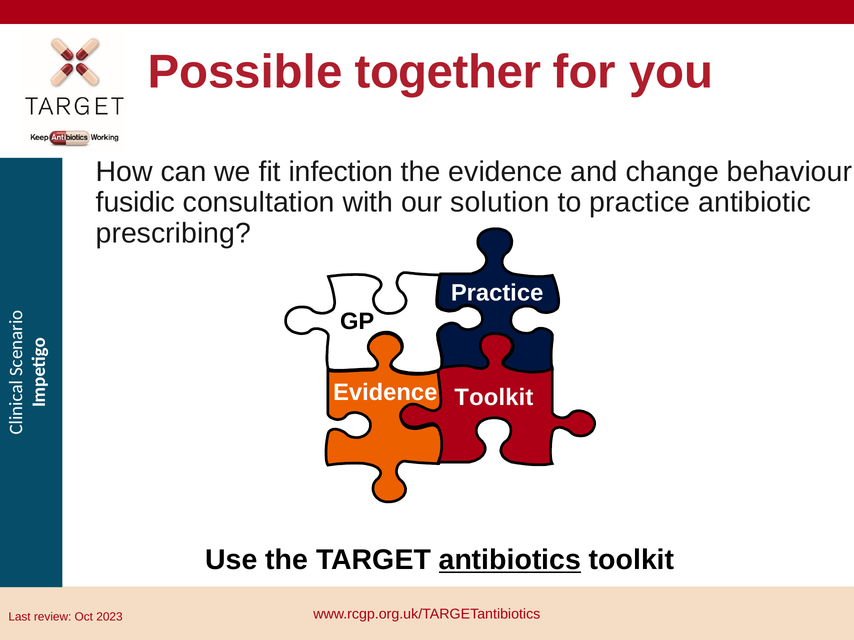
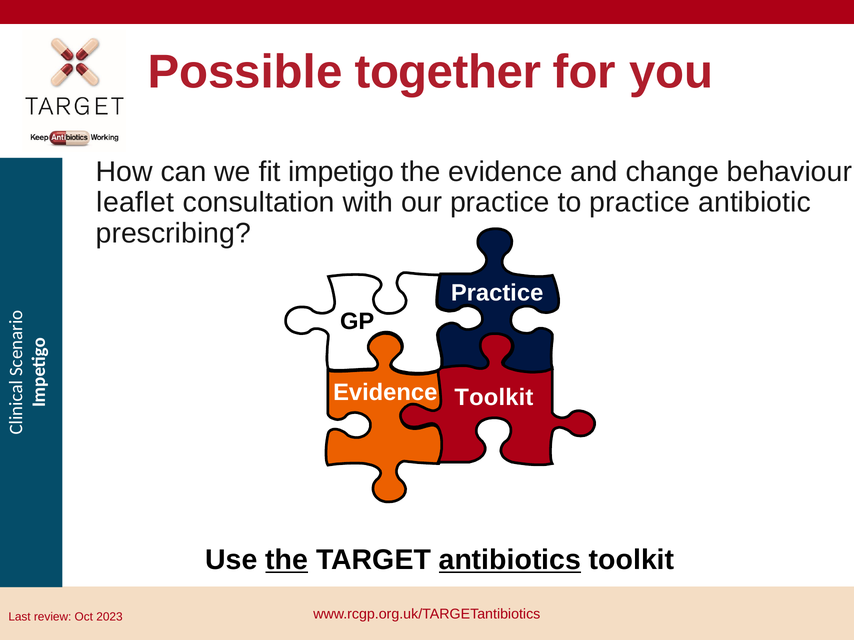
infection: infection -> impetigo
fusidic: fusidic -> leaflet
our solution: solution -> practice
the at (287, 560) underline: none -> present
